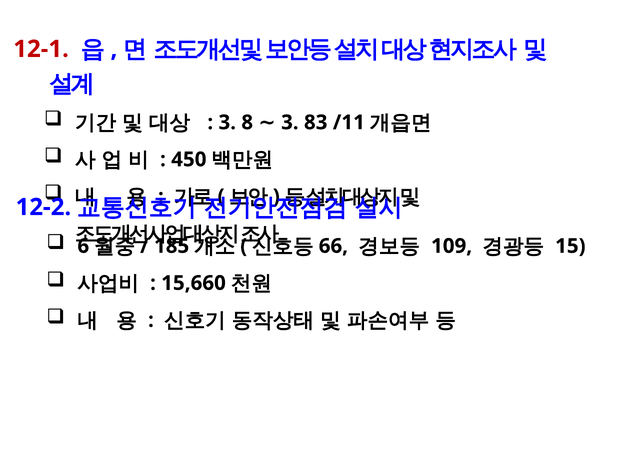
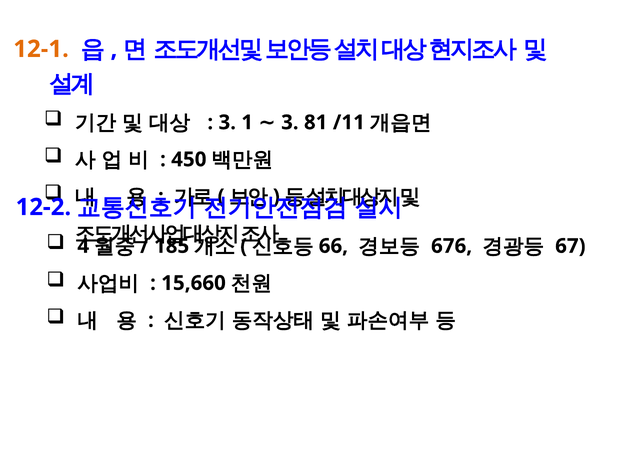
12-1 colour: red -> orange
8: 8 -> 1
83: 83 -> 81
6: 6 -> 4
109: 109 -> 676
15: 15 -> 67
